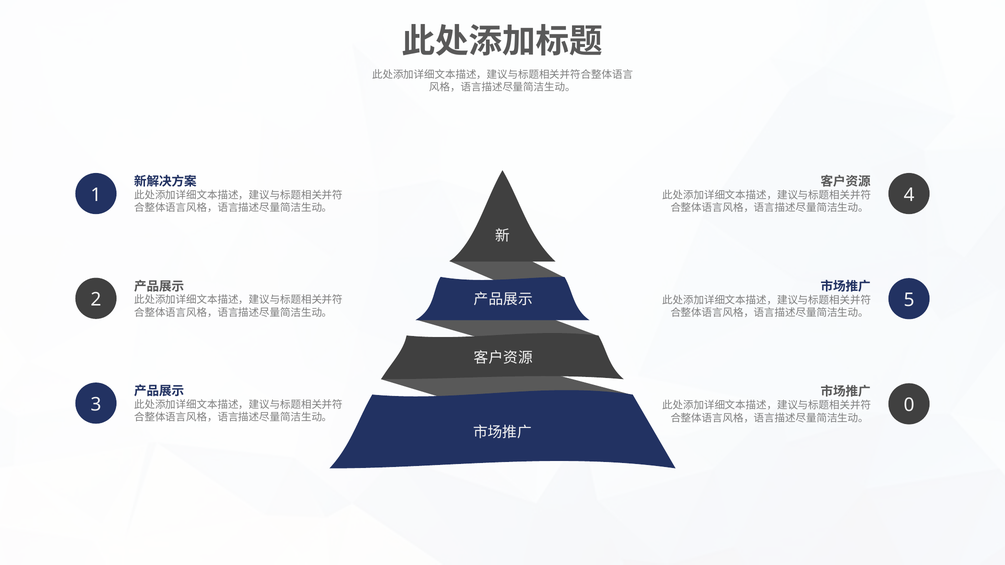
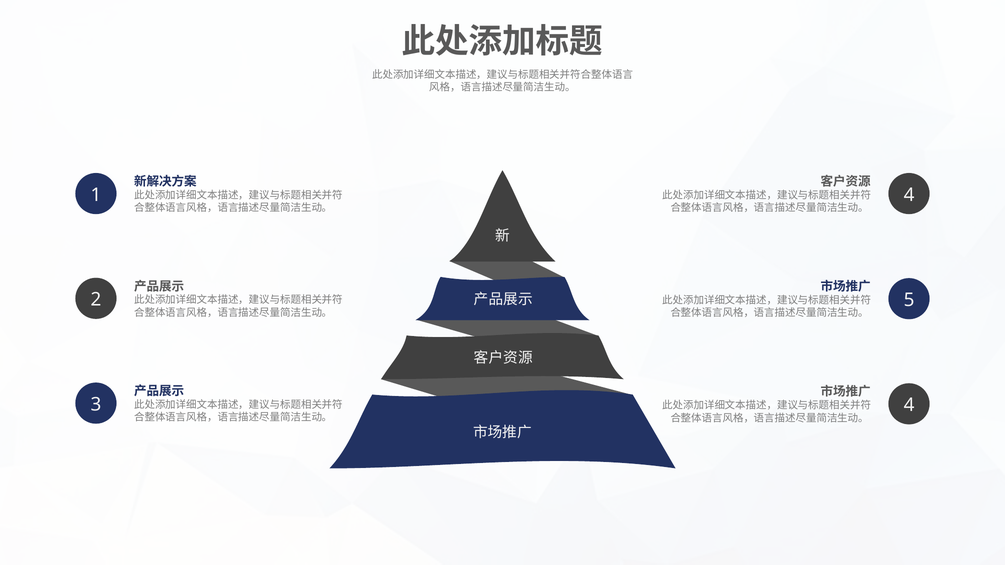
0 at (909, 405): 0 -> 4
